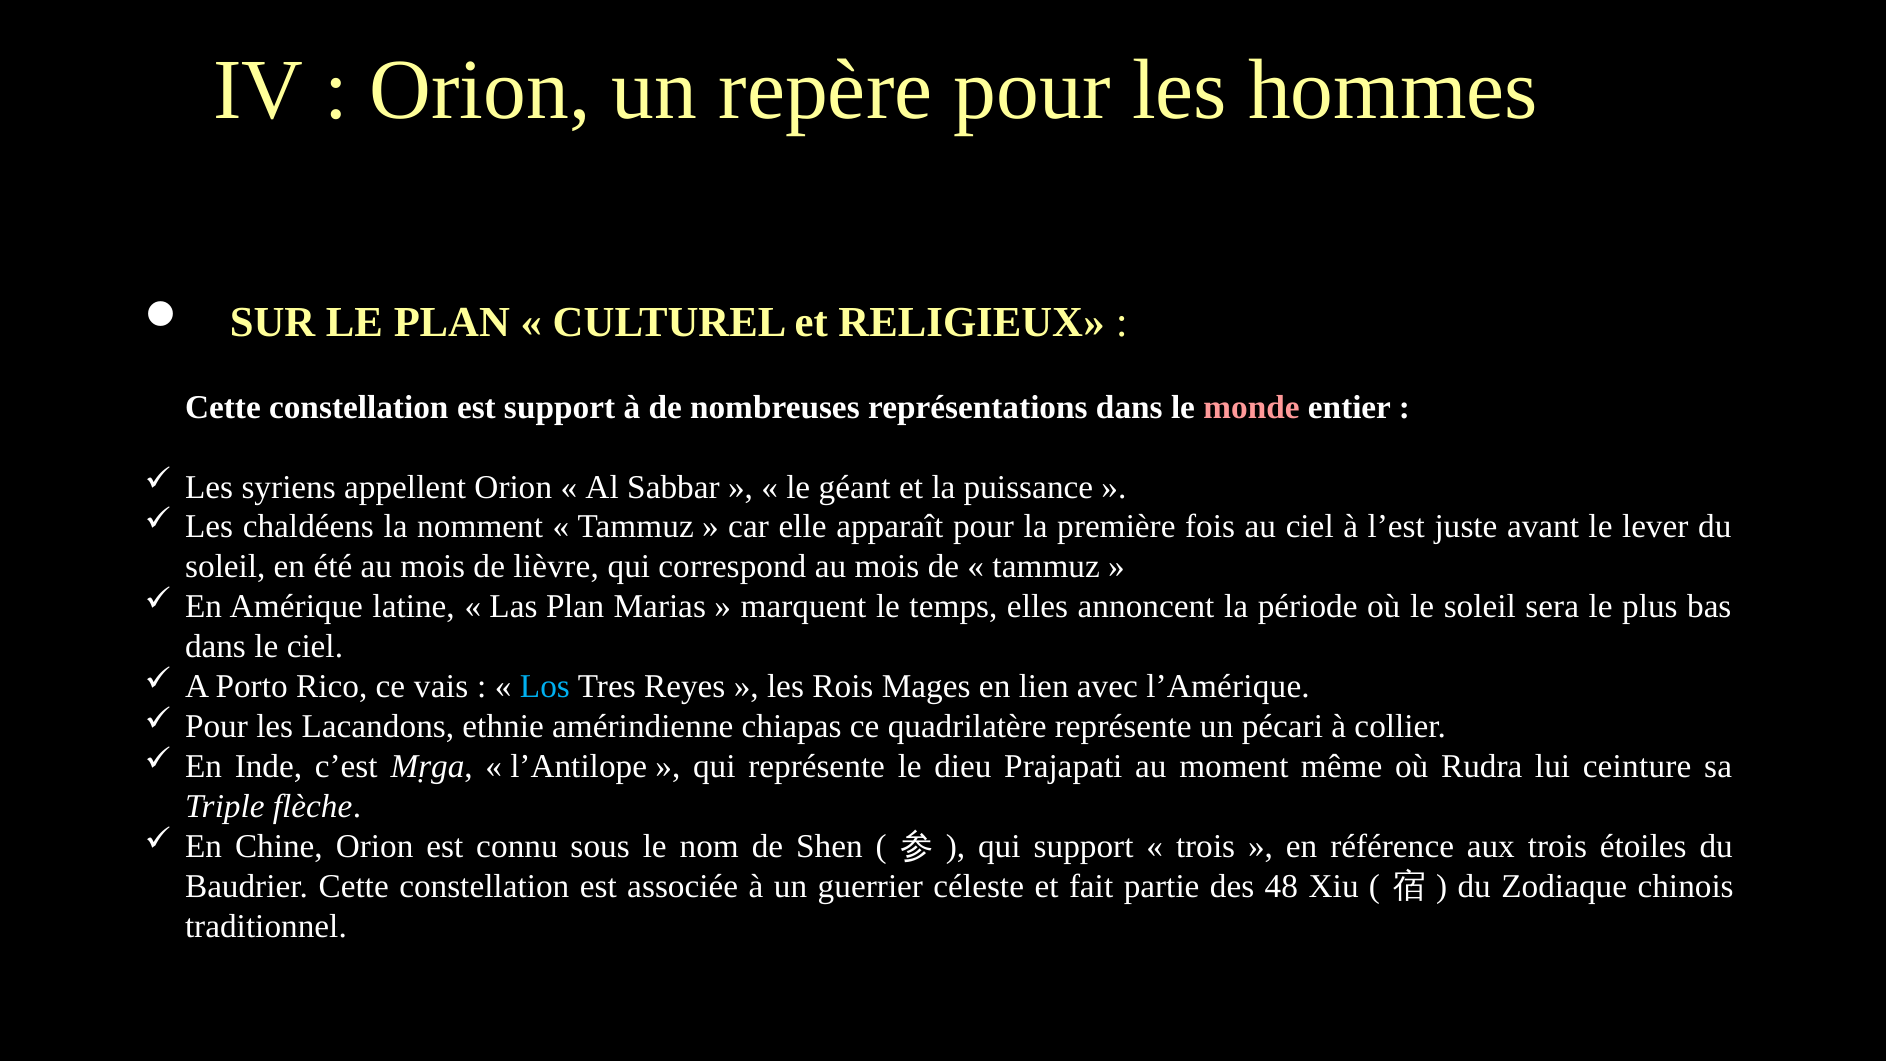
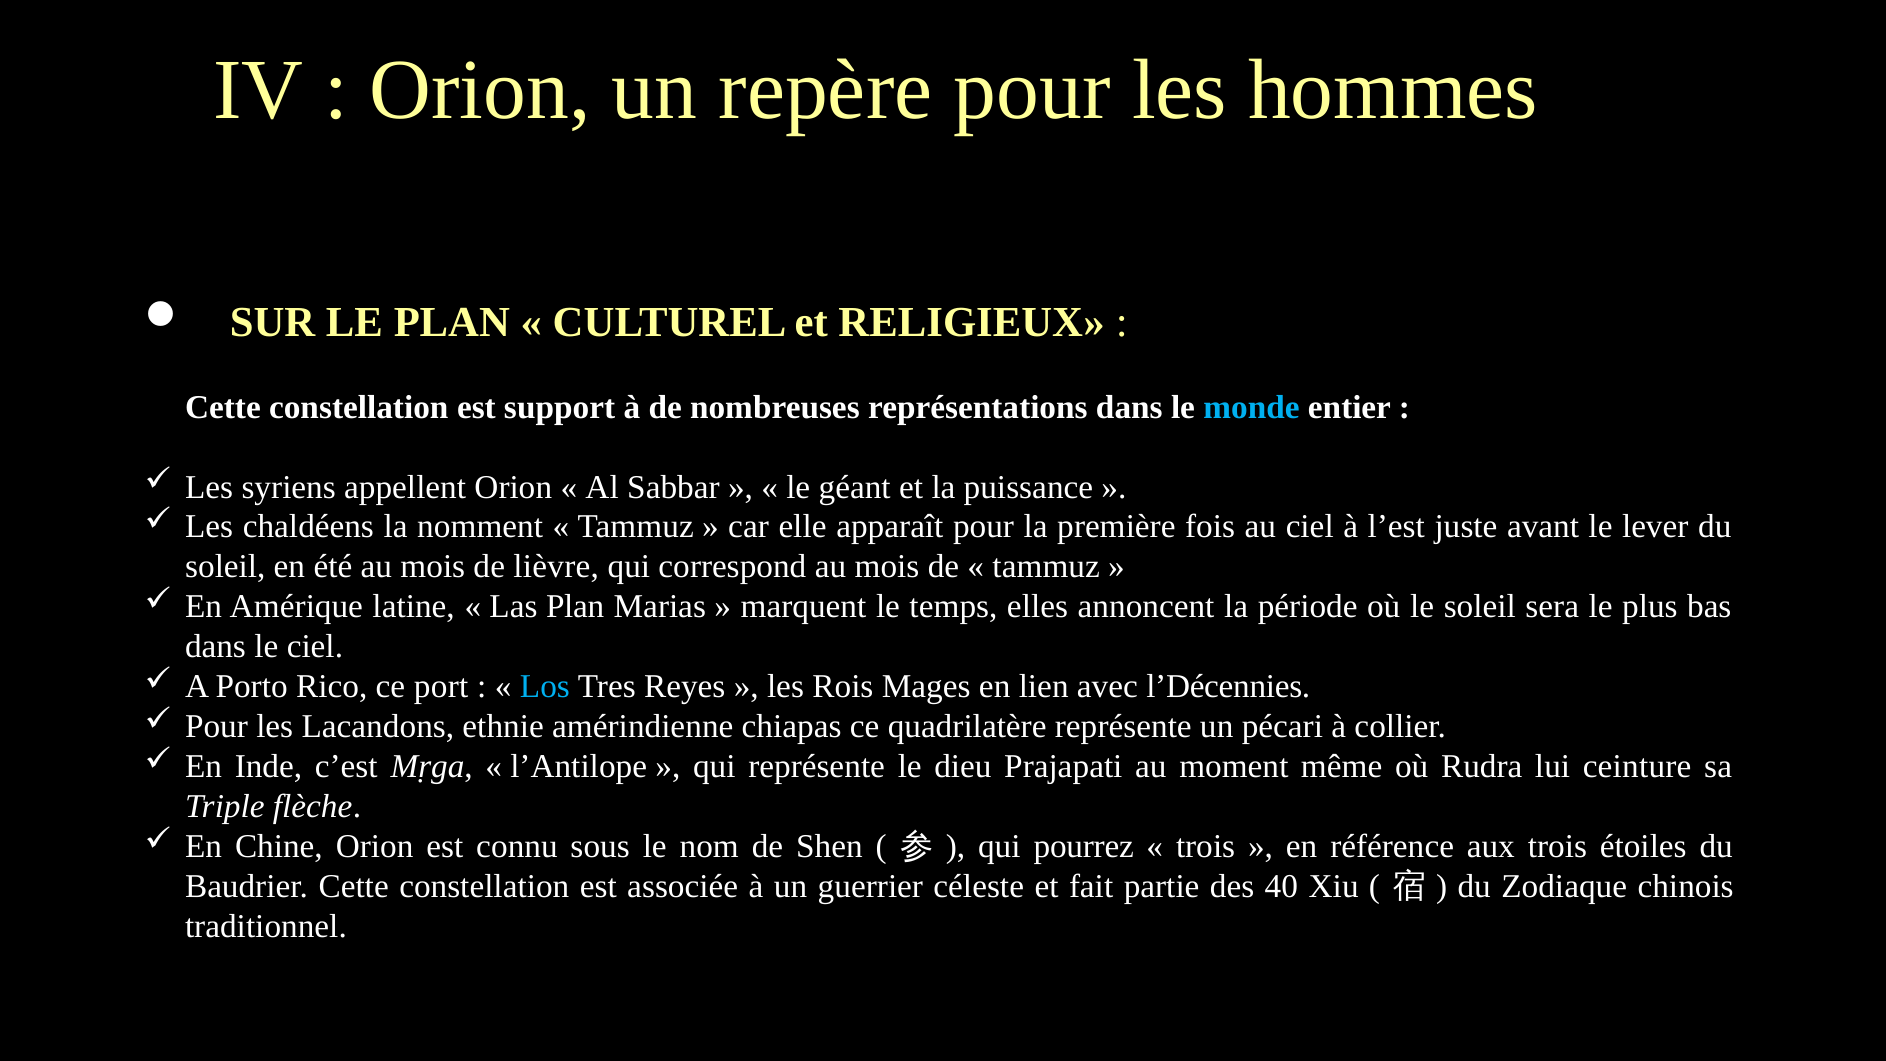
monde colour: pink -> light blue
vais: vais -> port
l’Amérique: l’Amérique -> l’Décennies
qui support: support -> pourrez
48: 48 -> 40
